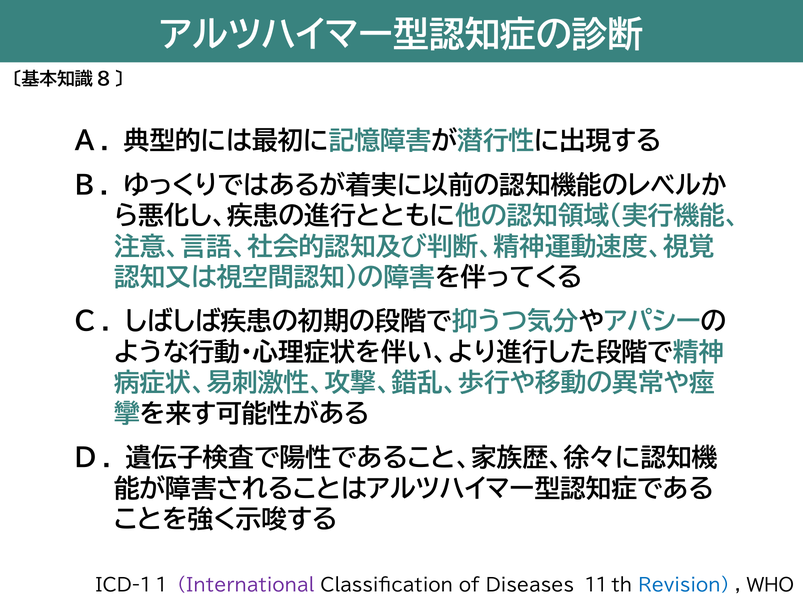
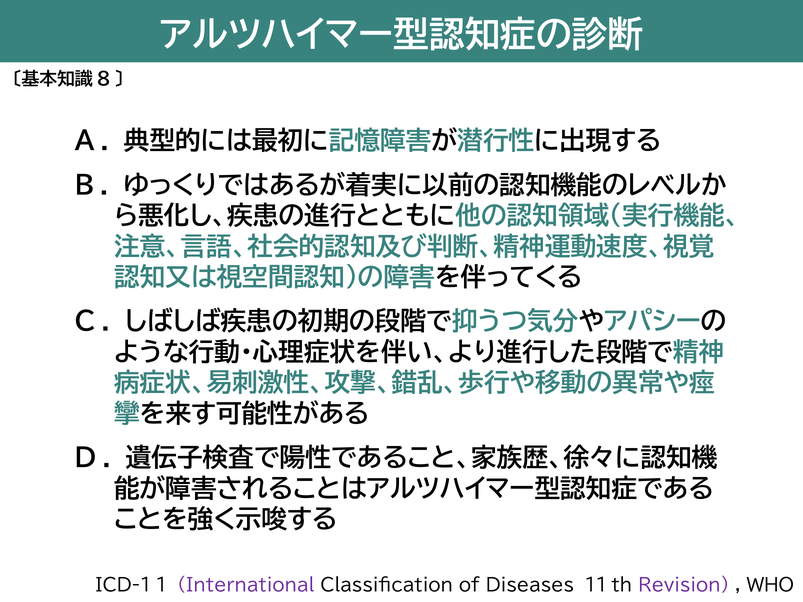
Revision colour: blue -> purple
